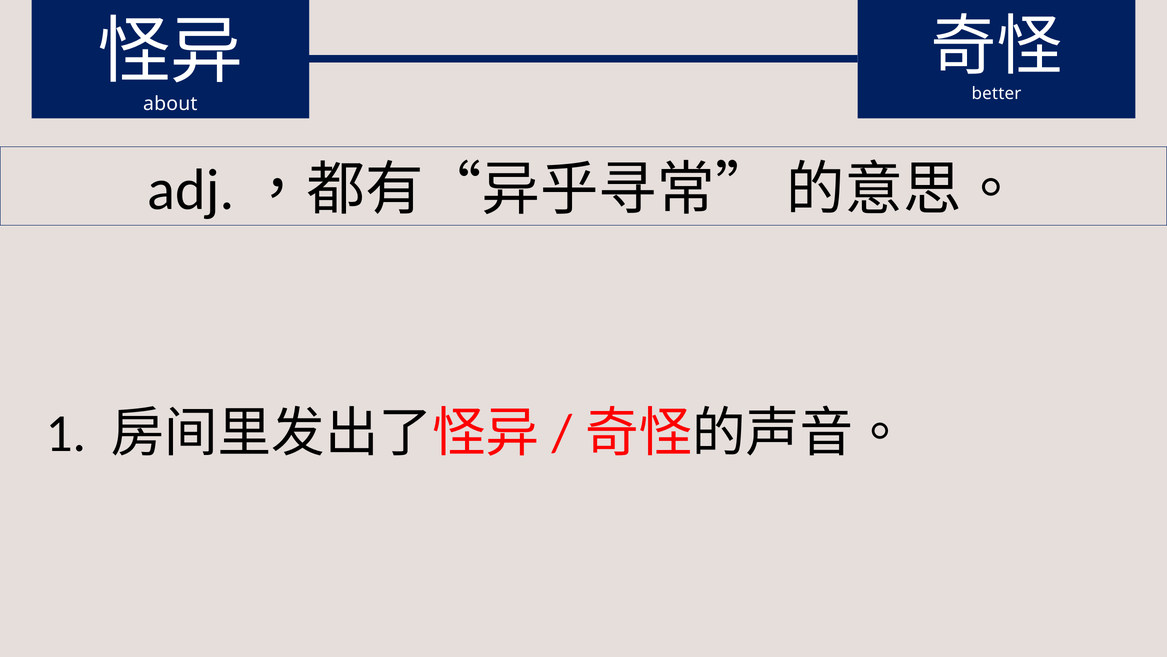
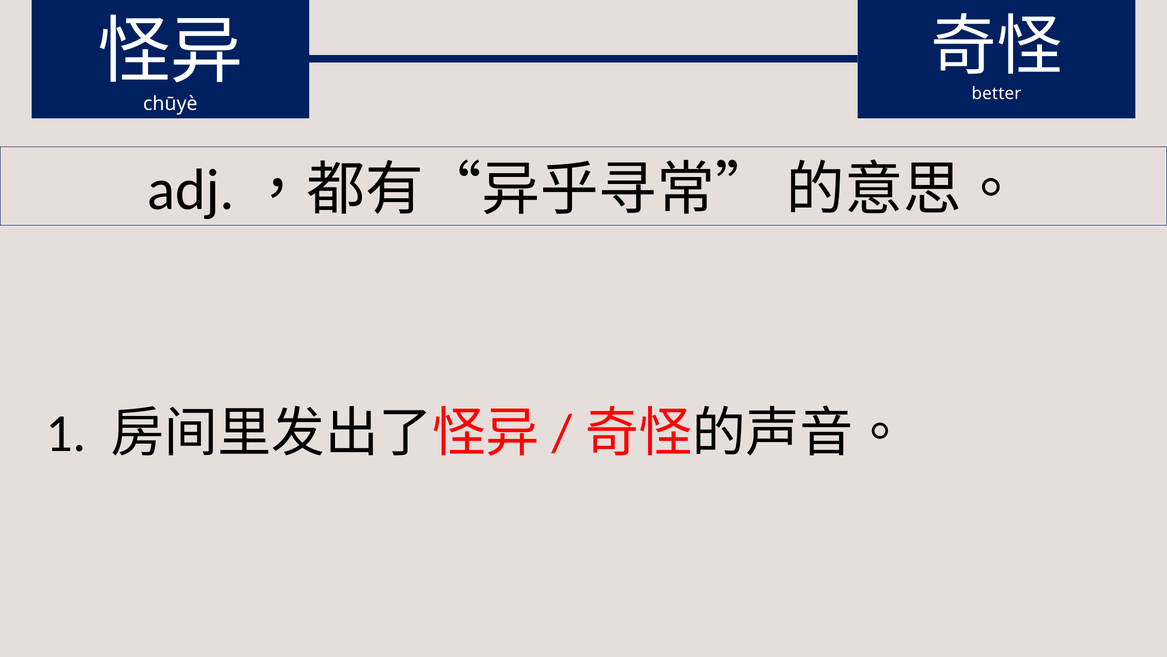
about: about -> chūyè
